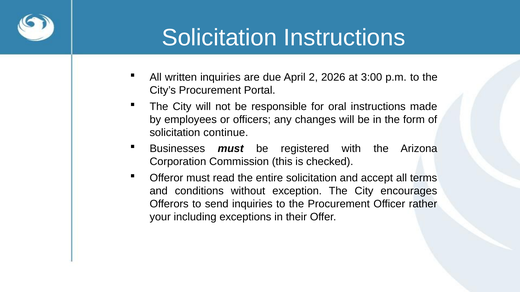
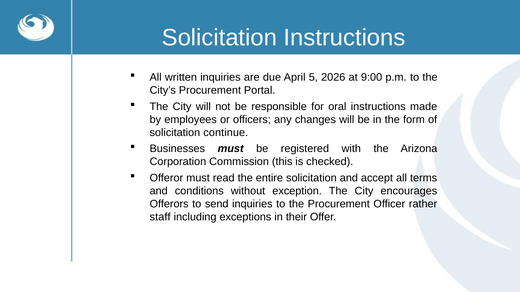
2: 2 -> 5
3:00: 3:00 -> 9:00
your: your -> staff
